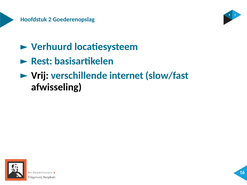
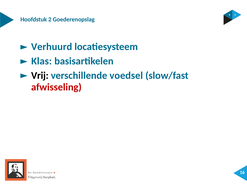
Rest: Rest -> Klas
internet: internet -> voedsel
afwisseling colour: black -> red
